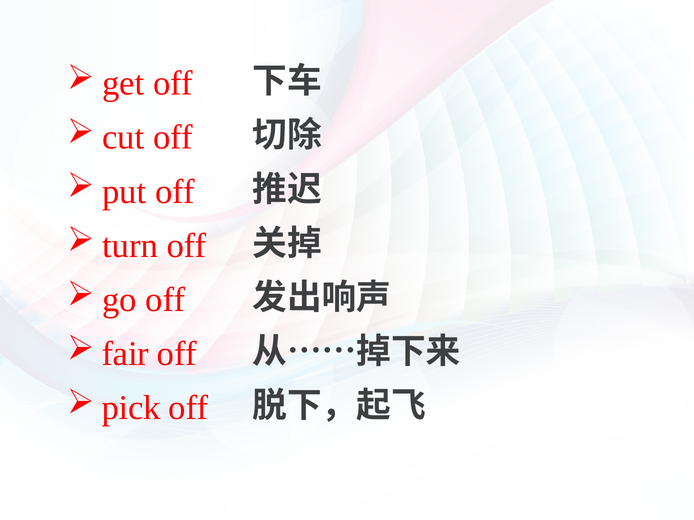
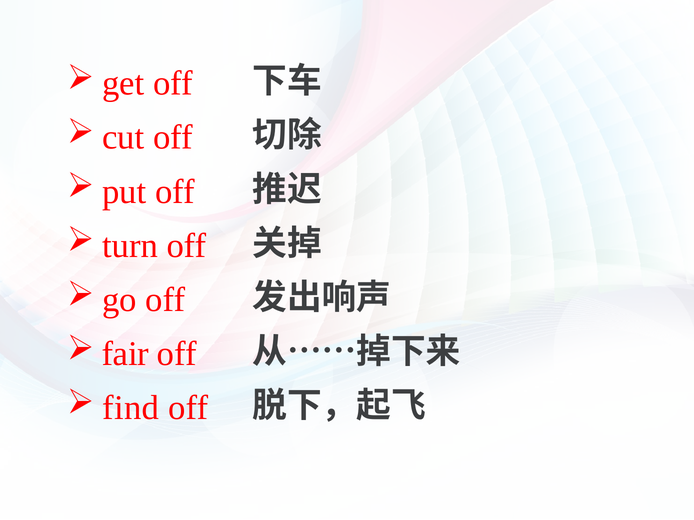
pick: pick -> find
